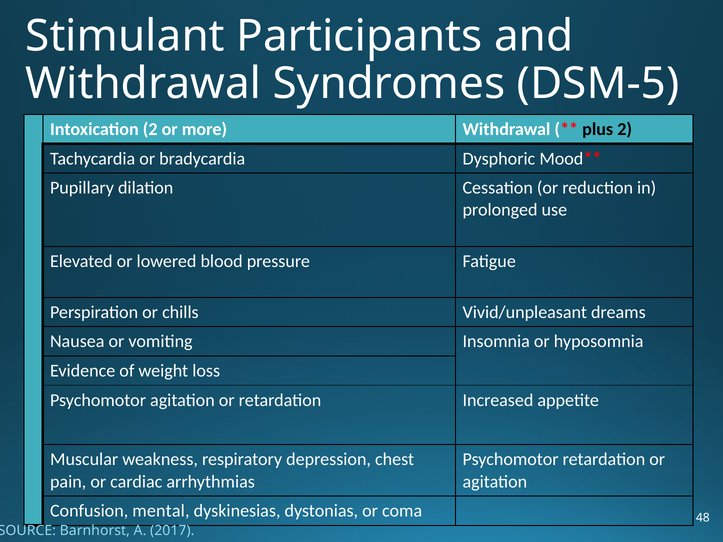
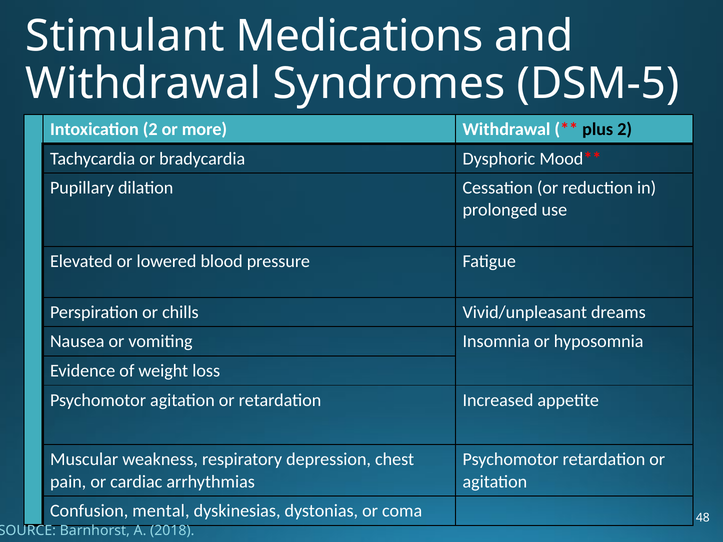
Participants: Participants -> Medications
2017: 2017 -> 2018
